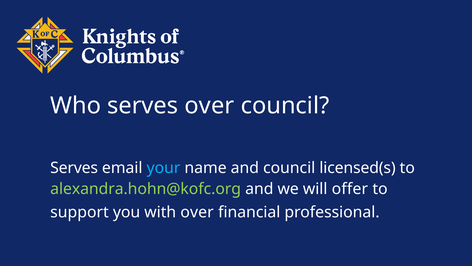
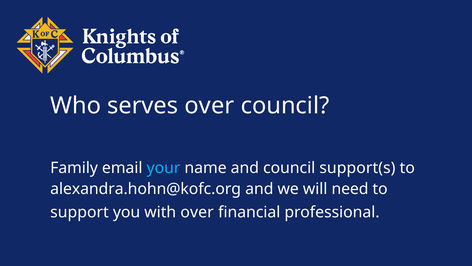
Serves at (74, 168): Serves -> Family
licensed(s: licensed(s -> support(s
alexandra.hohn@kofc.org colour: light green -> white
offer: offer -> need
